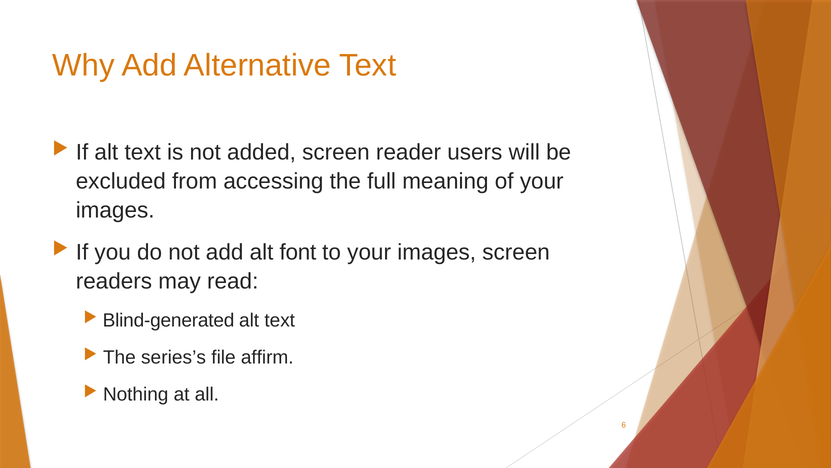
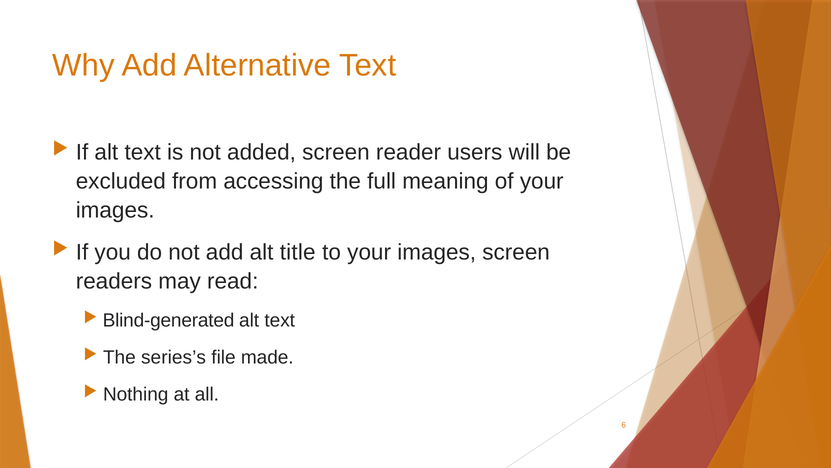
font: font -> title
affirm: affirm -> made
